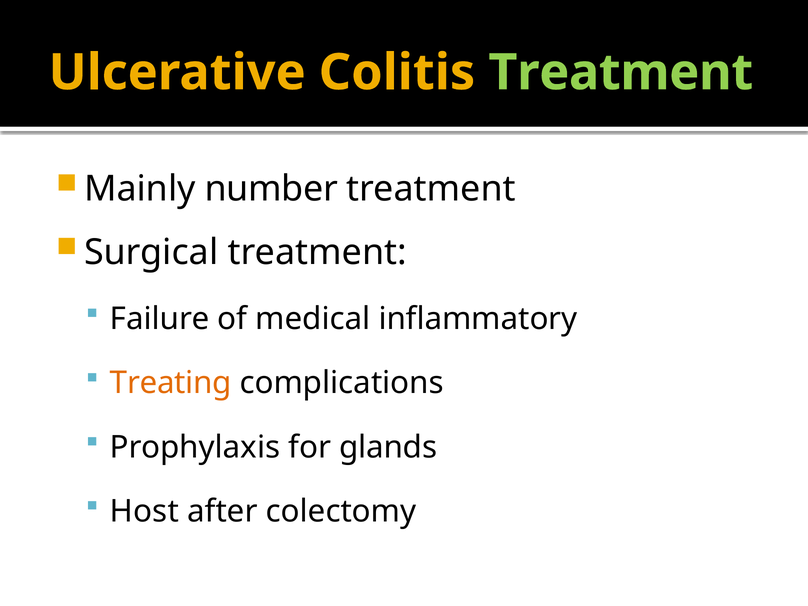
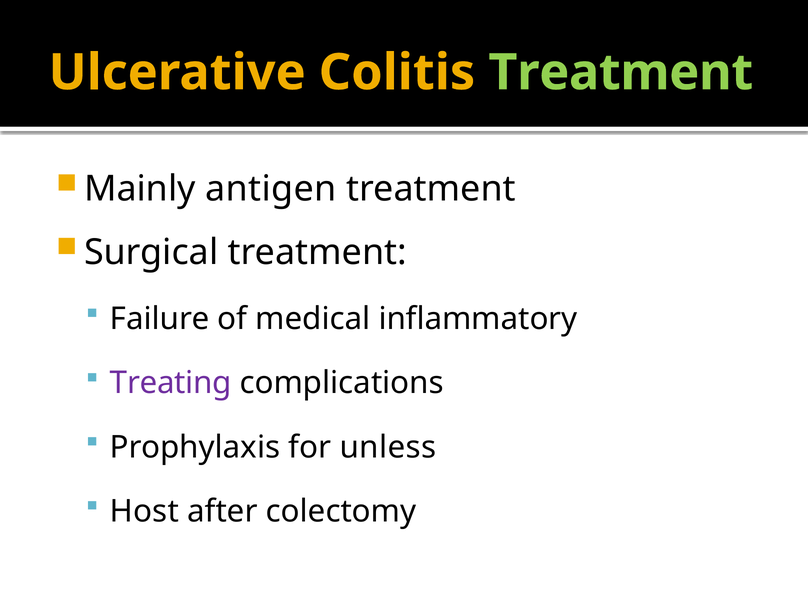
number: number -> antigen
Treating colour: orange -> purple
glands: glands -> unless
